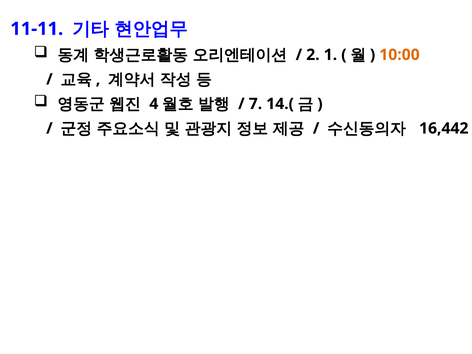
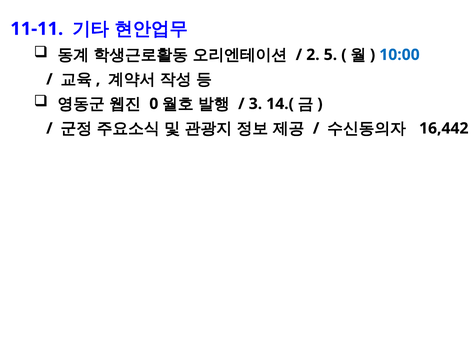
1: 1 -> 5
10:00 colour: orange -> blue
4: 4 -> 0
7: 7 -> 3
